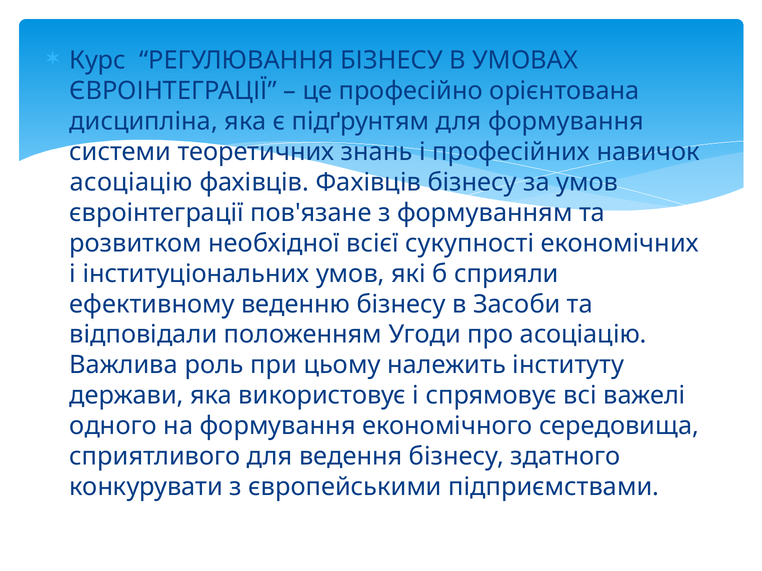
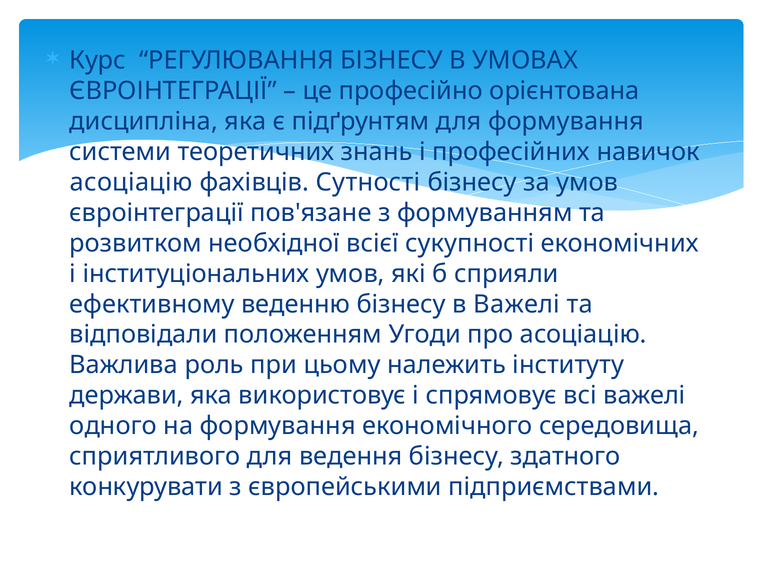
фахівців Фахівців: Фахівців -> Сутності
в Засоби: Засоби -> Важелі
